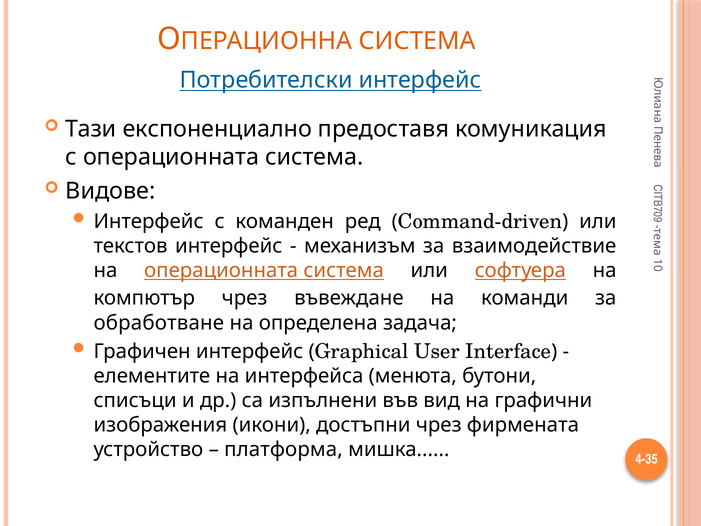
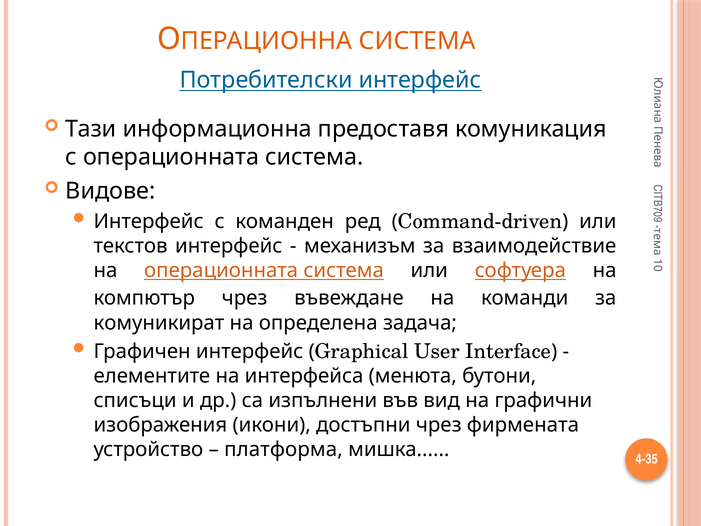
експоненциално: експоненциално -> информационна
обработване: обработване -> комуникират
